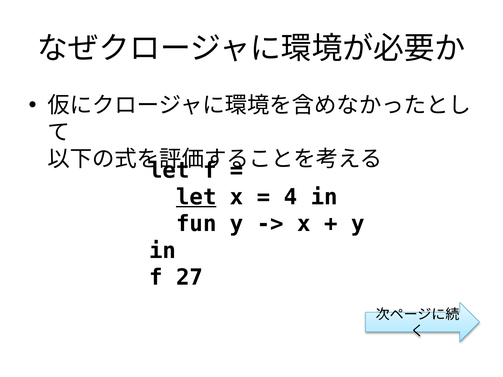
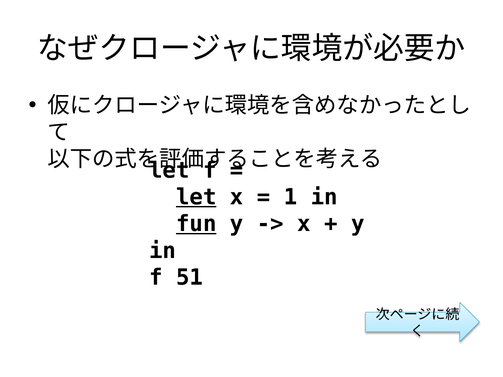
4: 4 -> 1
fun underline: none -> present
27: 27 -> 51
